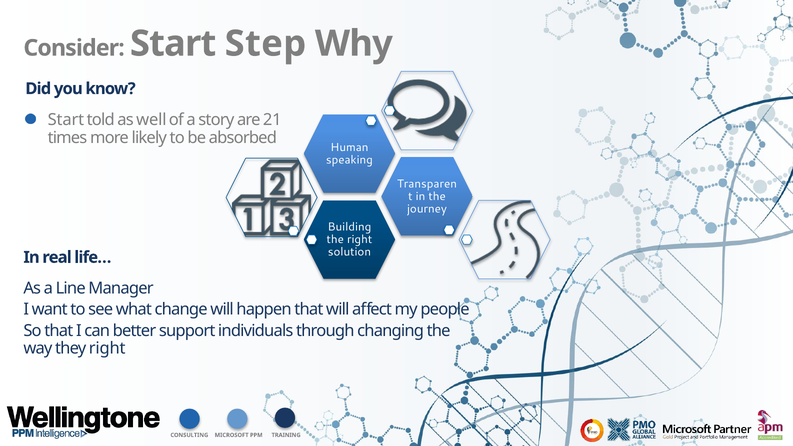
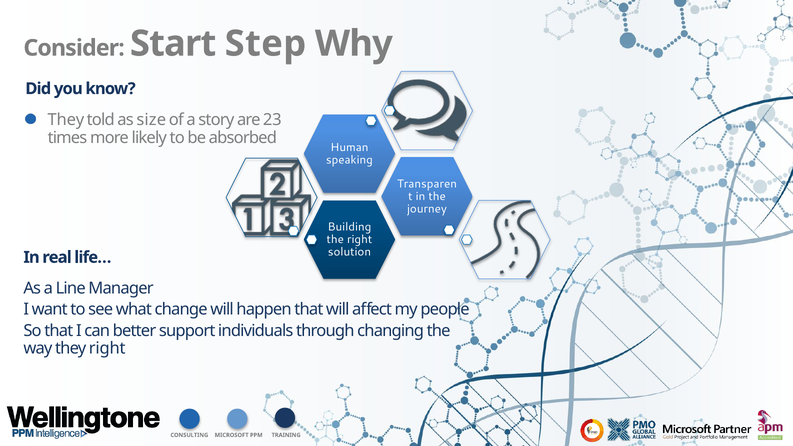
Start at (66, 120): Start -> They
well: well -> size
21: 21 -> 23
